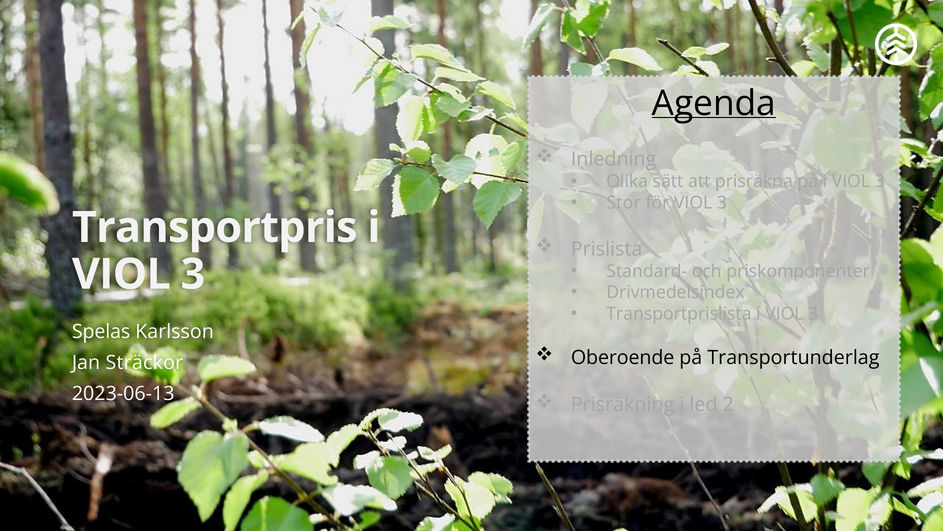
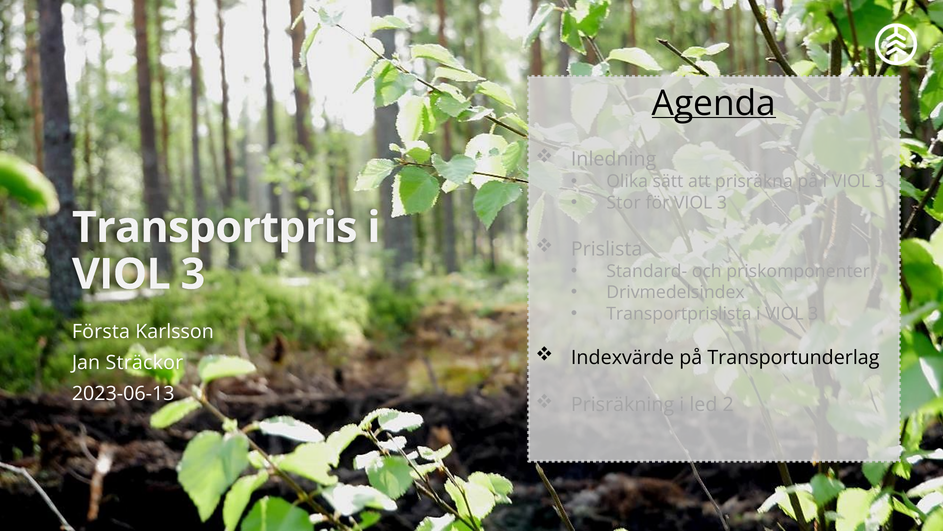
Spelas: Spelas -> Första
Oberoende: Oberoende -> Indexvärde
